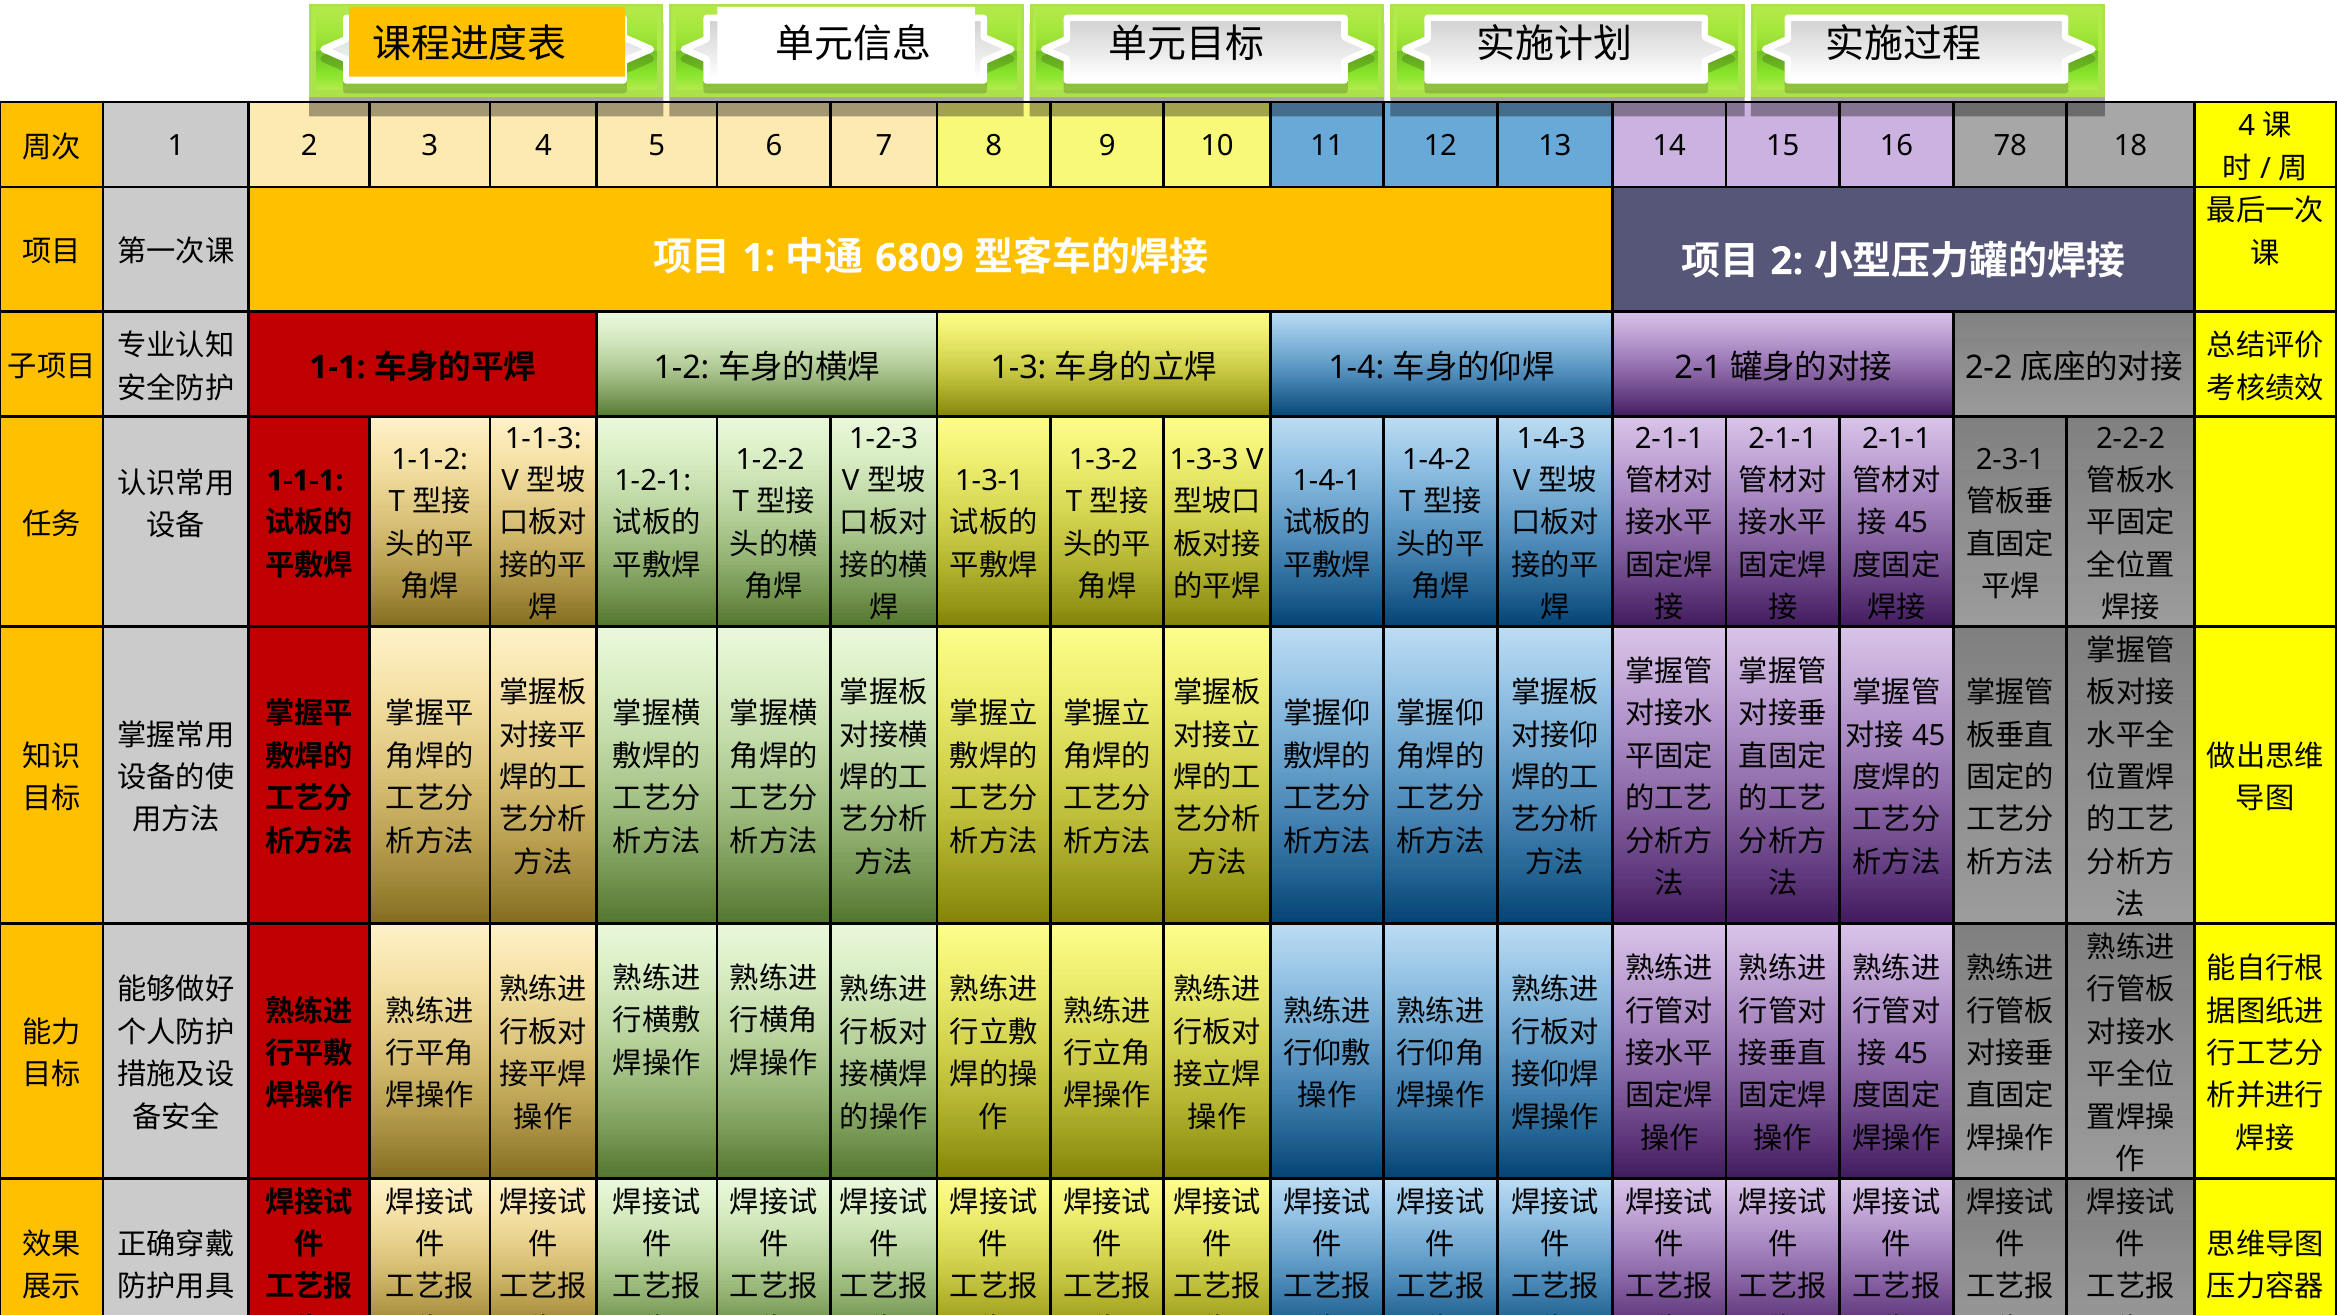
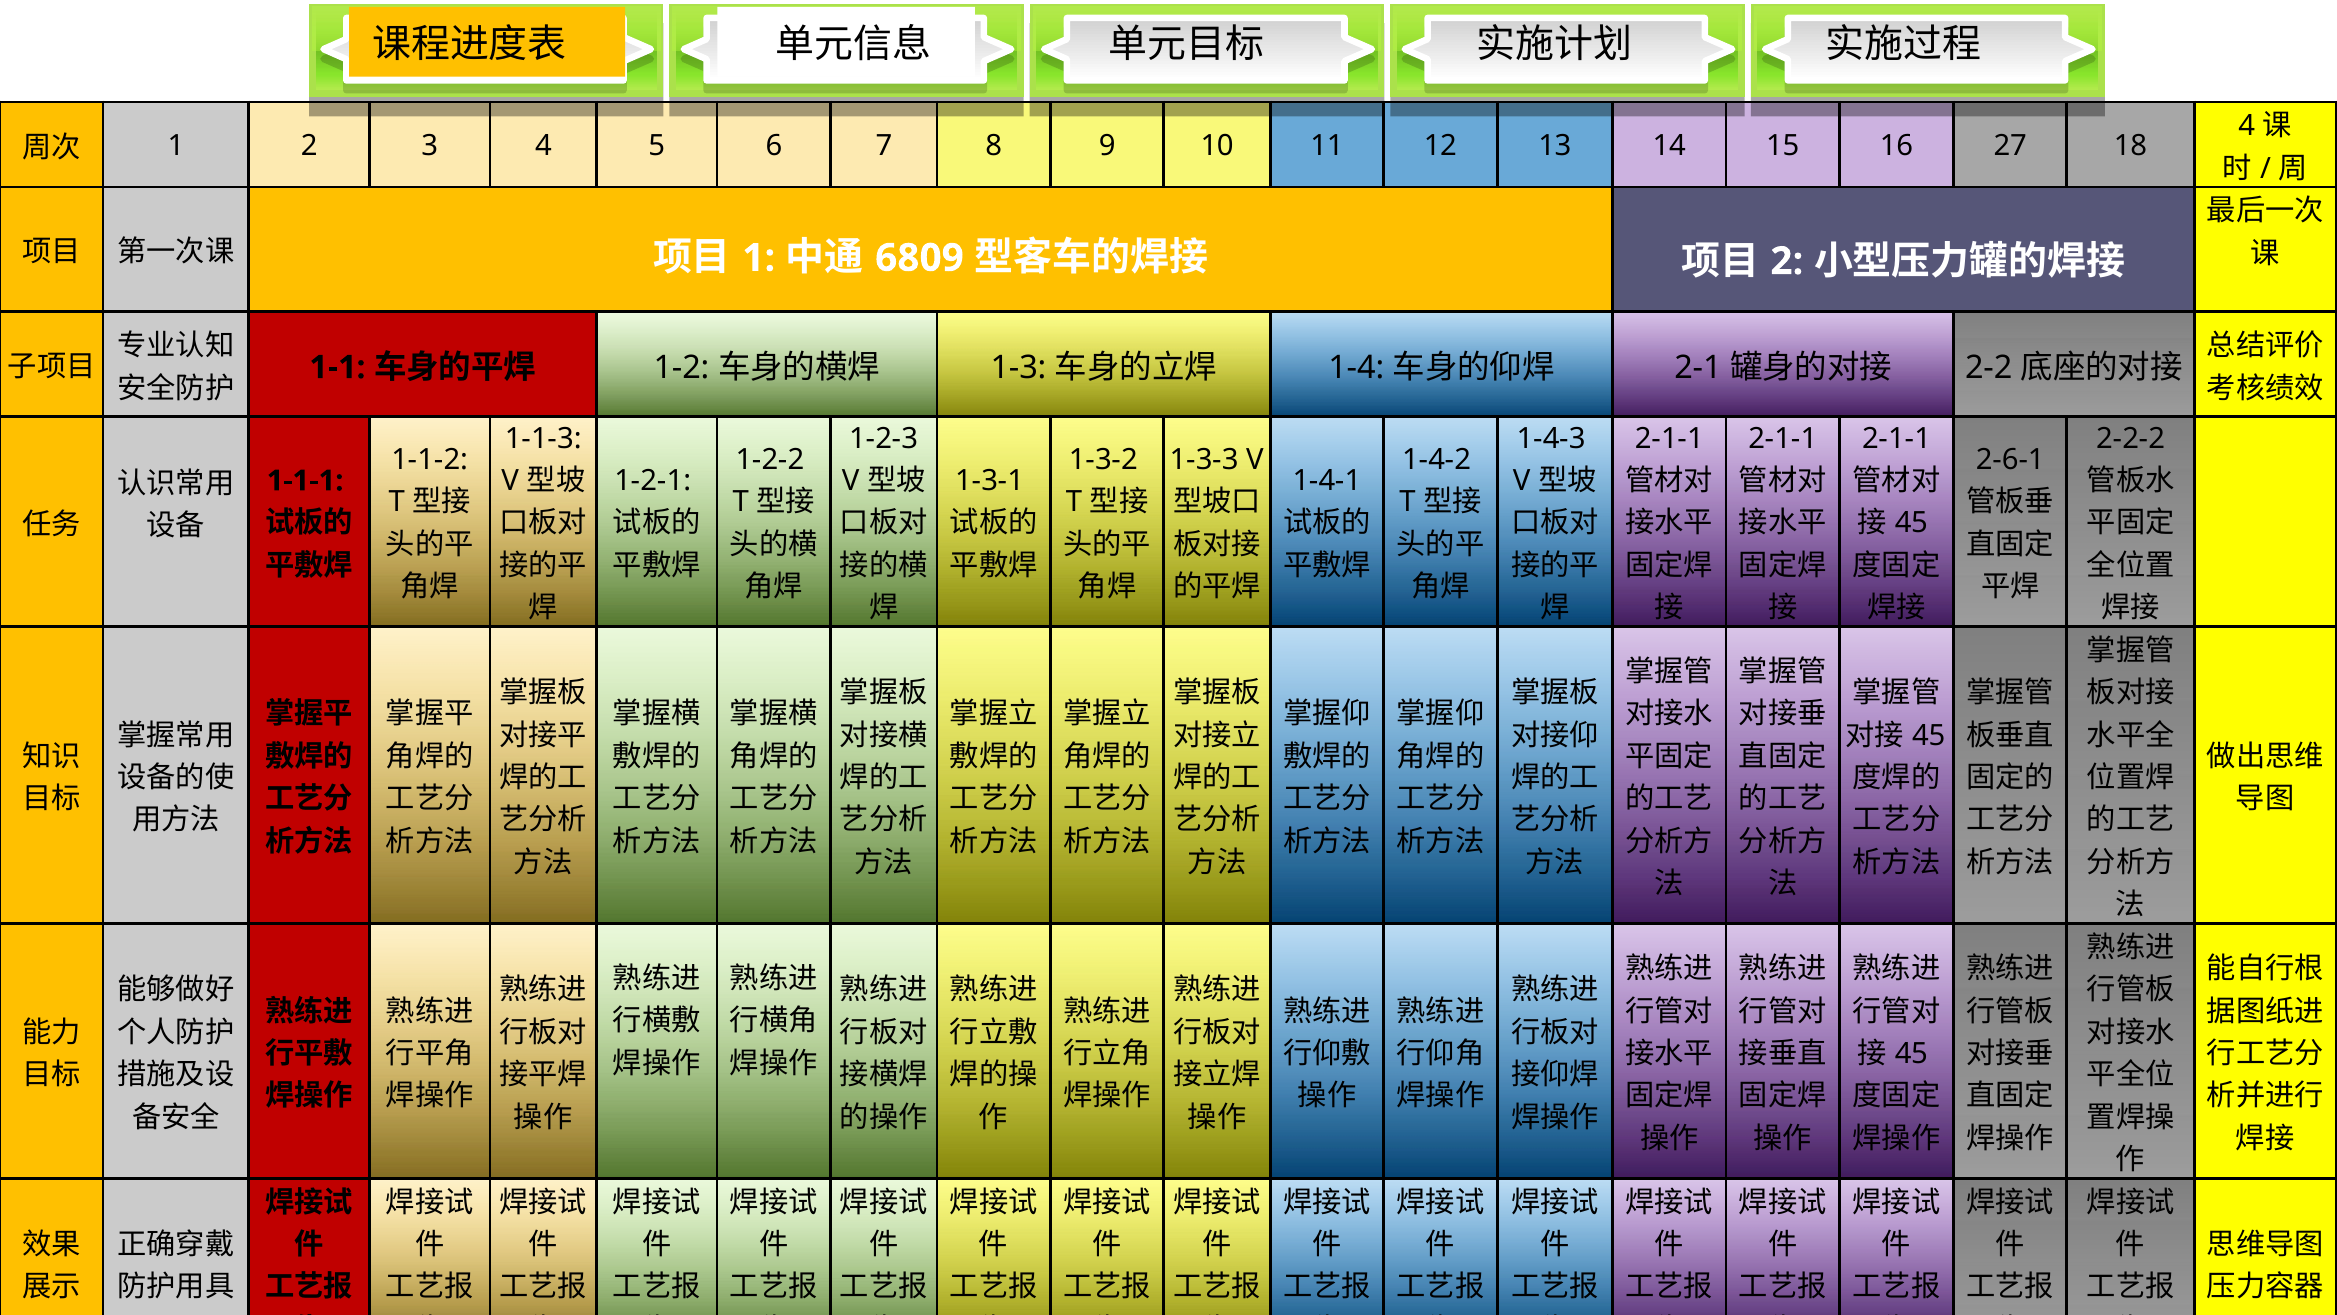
78: 78 -> 27
2-3-1: 2-3-1 -> 2-6-1
